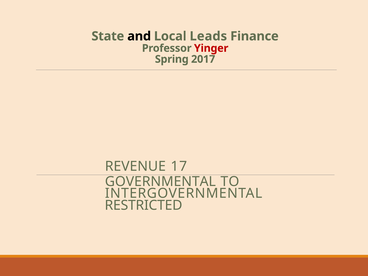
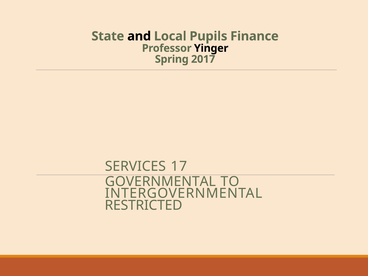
Leads: Leads -> Pupils
Yinger colour: red -> black
REVENUE: REVENUE -> SERVICES
